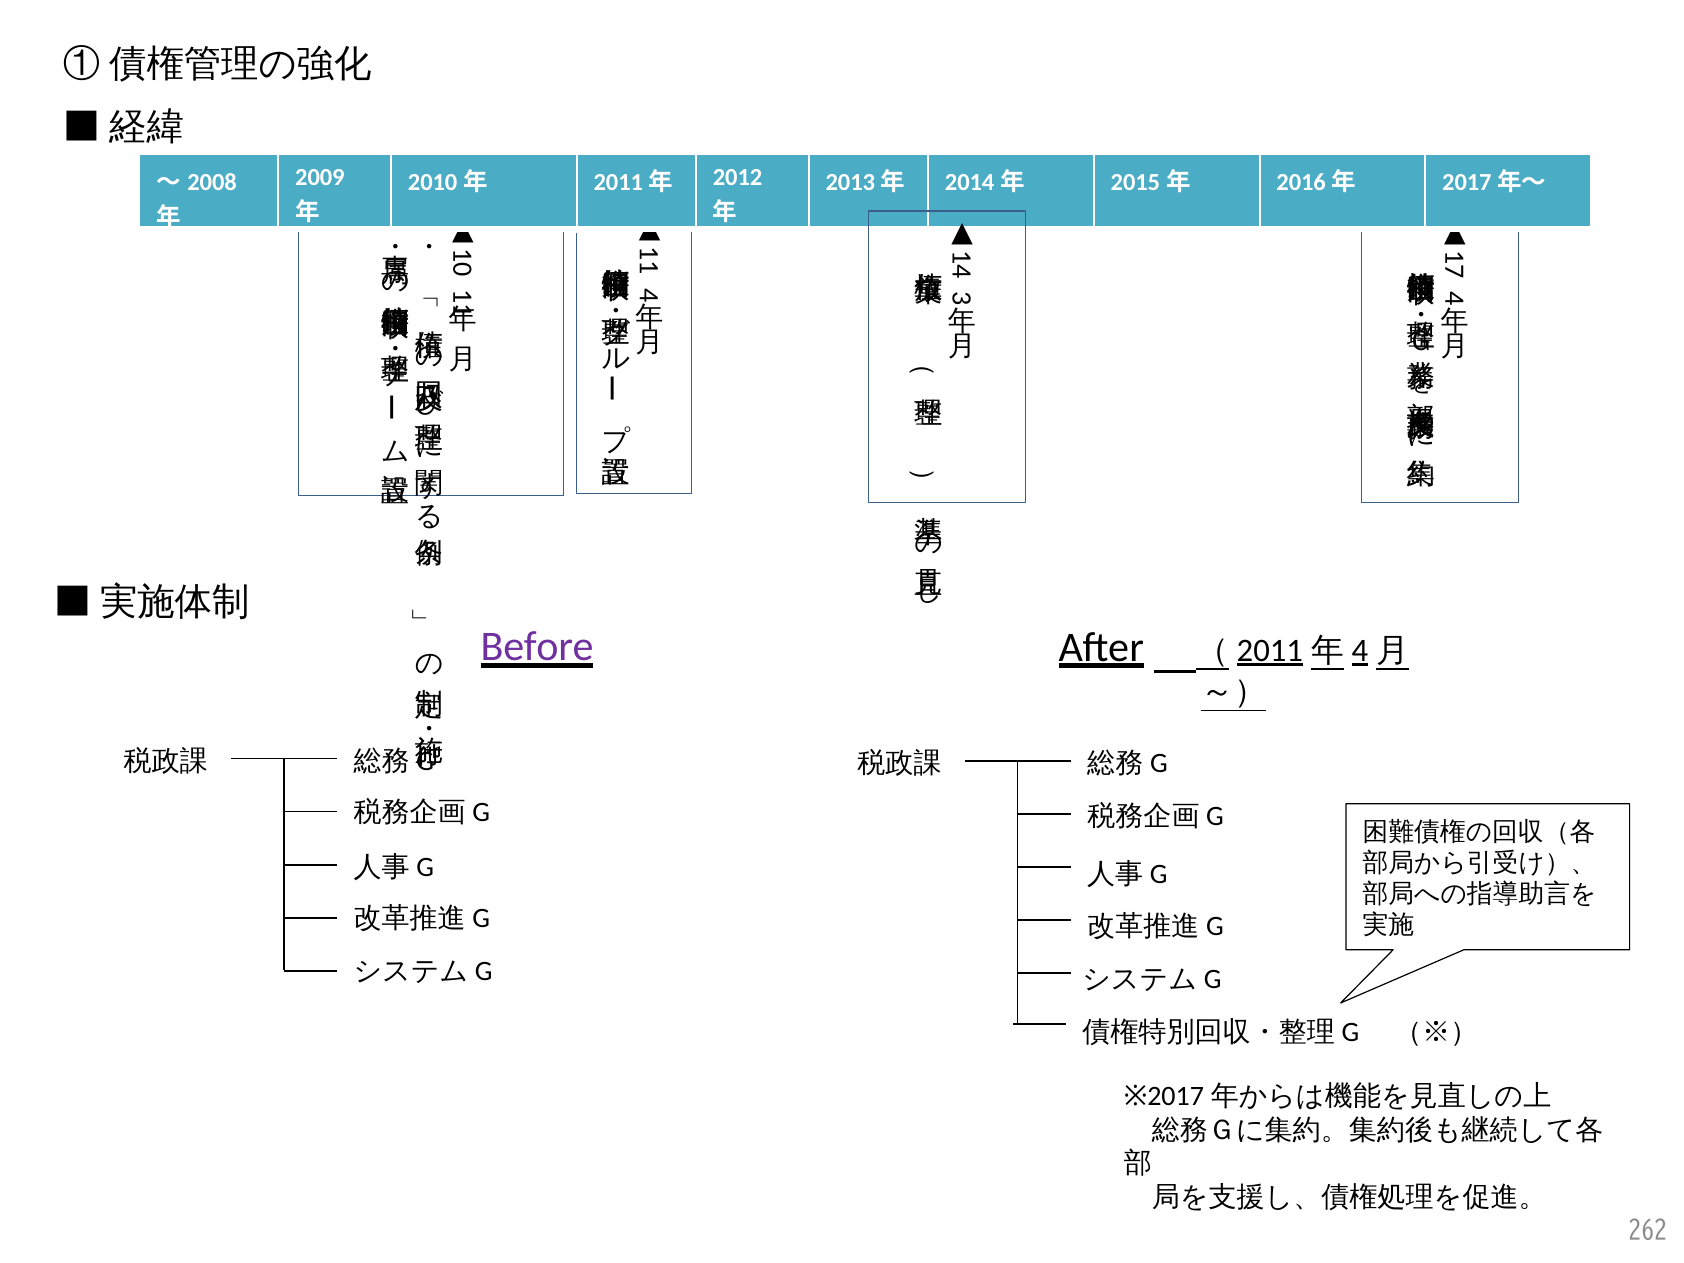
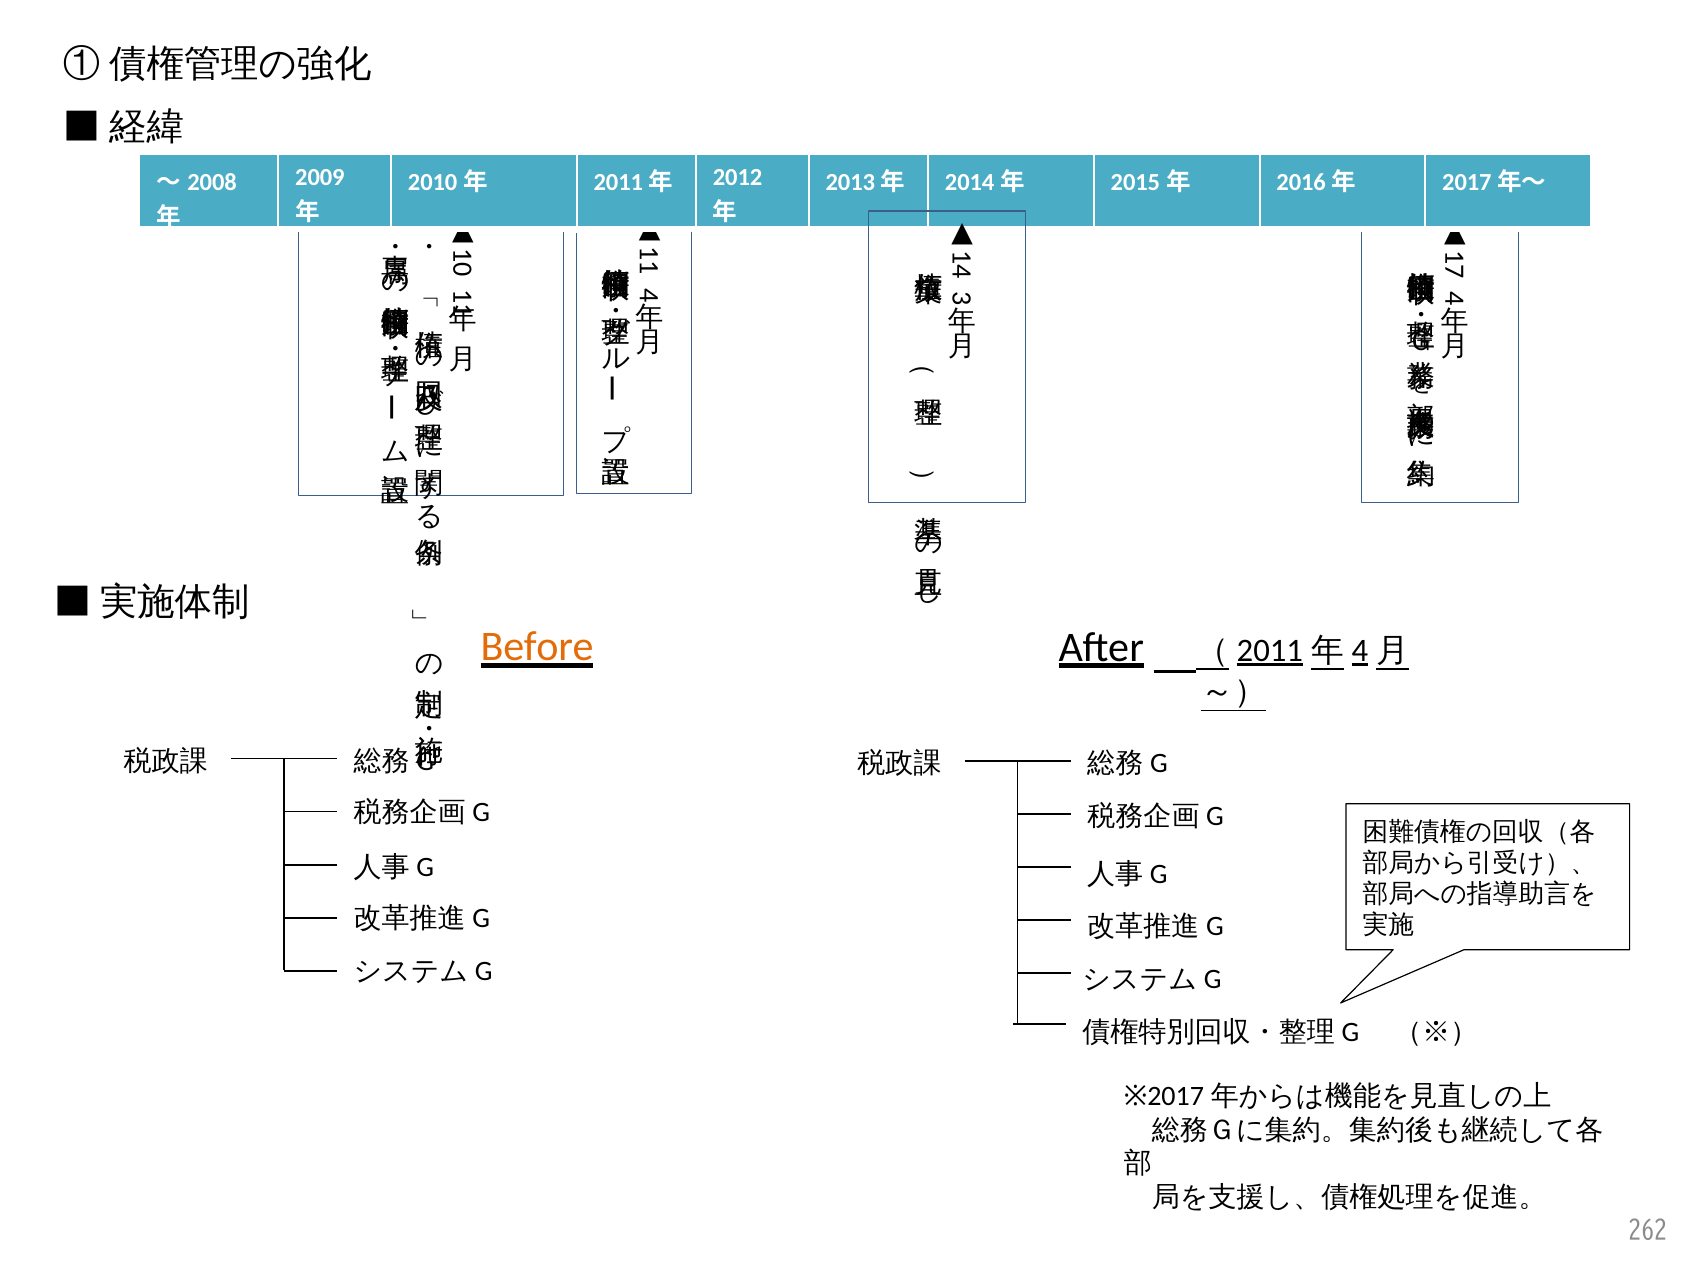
Before colour: purple -> orange
